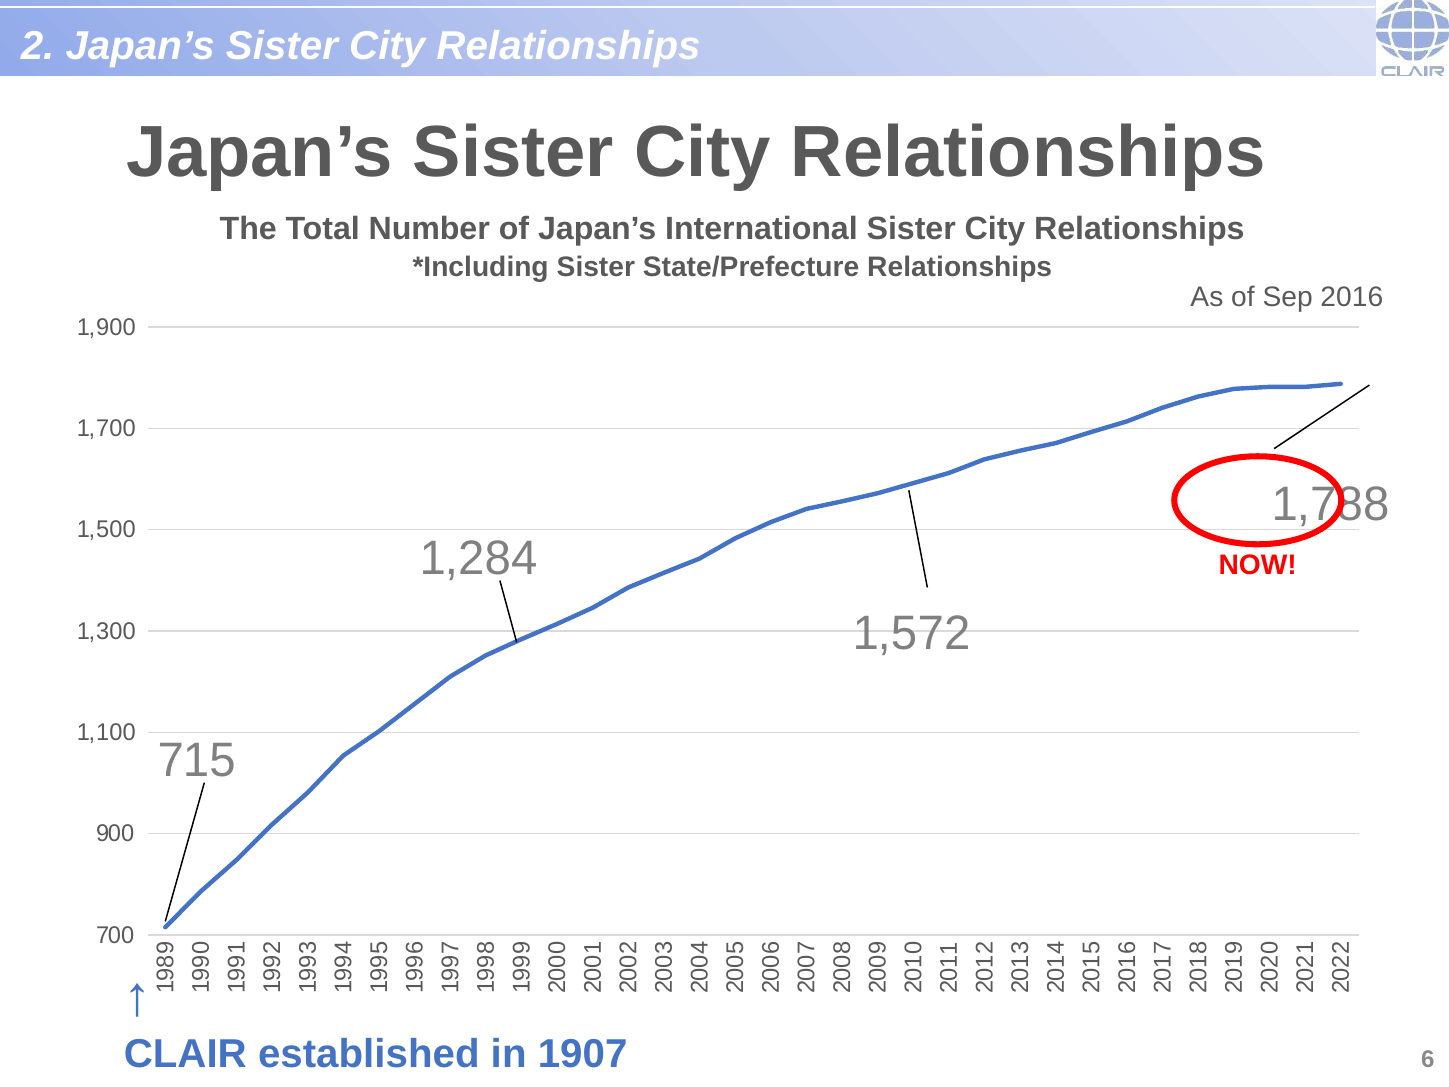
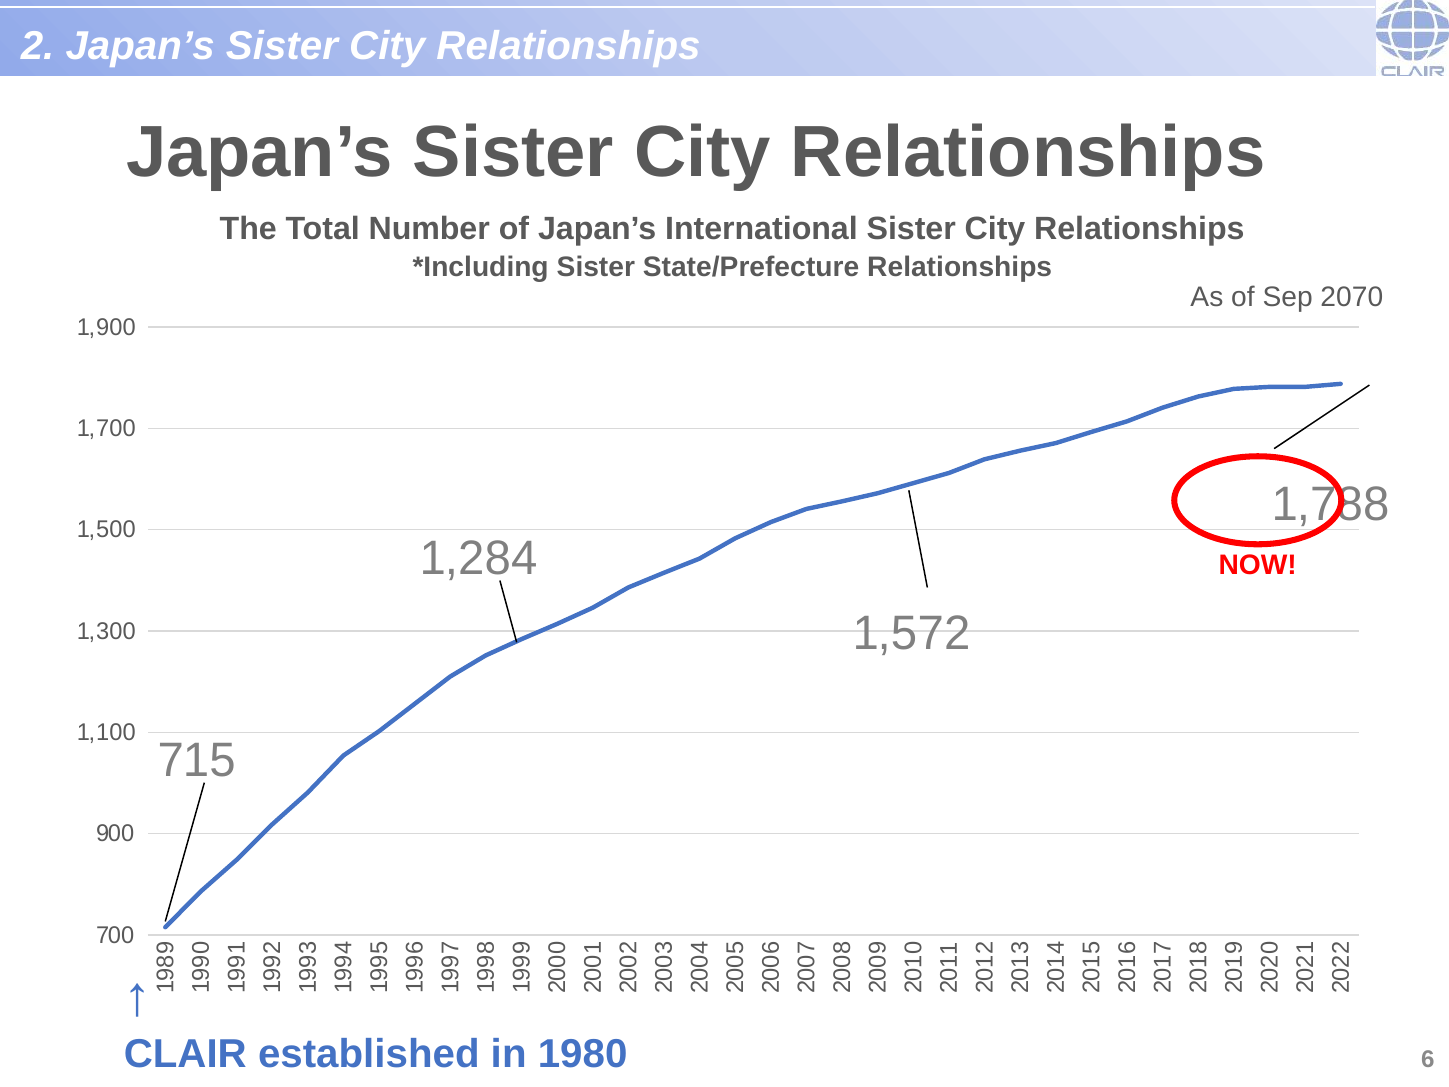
2016: 2016 -> 2070
1907: 1907 -> 1980
